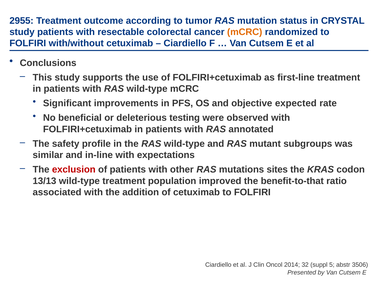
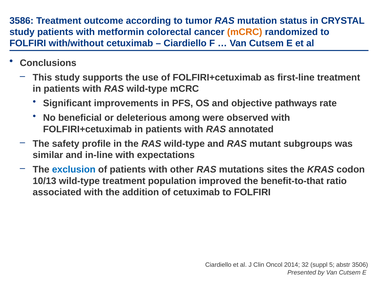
2955: 2955 -> 3586
resectable: resectable -> metformin
expected: expected -> pathways
testing: testing -> among
exclusion colour: red -> blue
13/13: 13/13 -> 10/13
